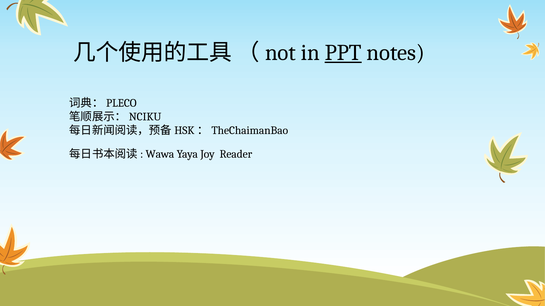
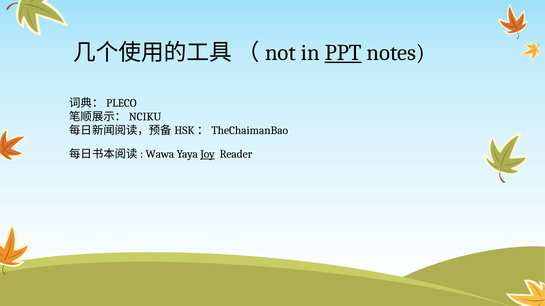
Joy underline: none -> present
